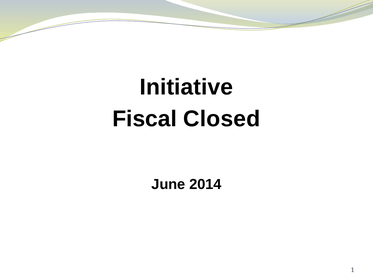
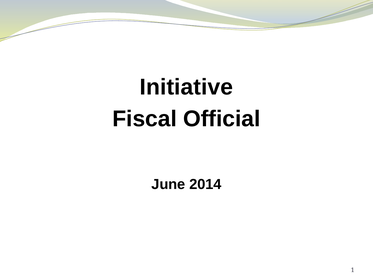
Closed: Closed -> Official
